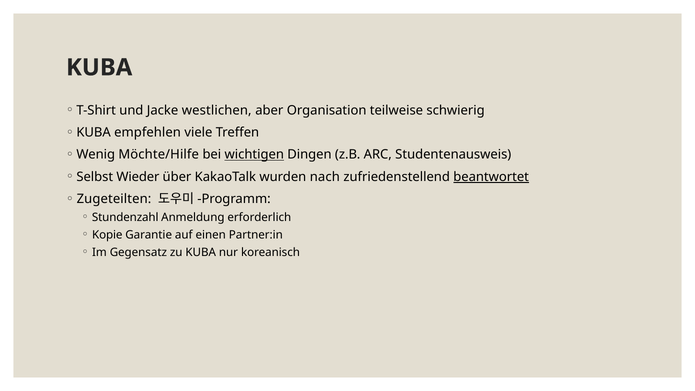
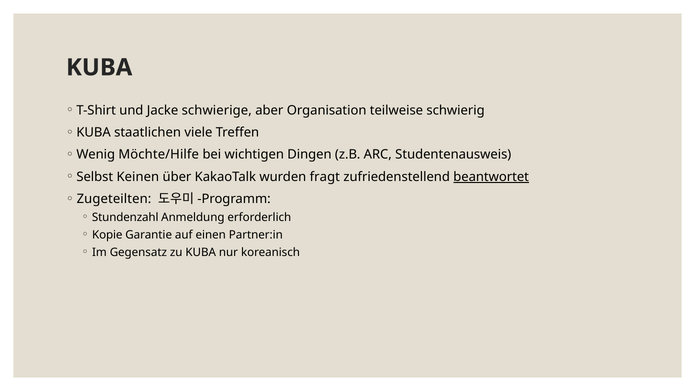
westlichen: westlichen -> schwierige
empfehlen: empfehlen -> staatlichen
wichtigen underline: present -> none
Wieder: Wieder -> Keinen
nach: nach -> fragt
